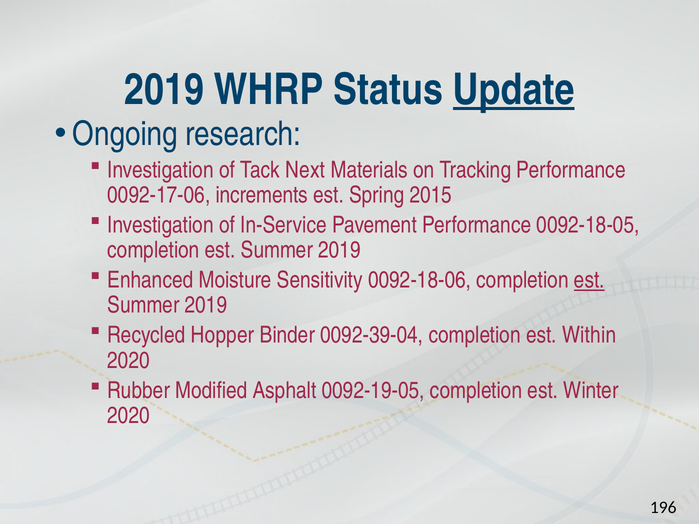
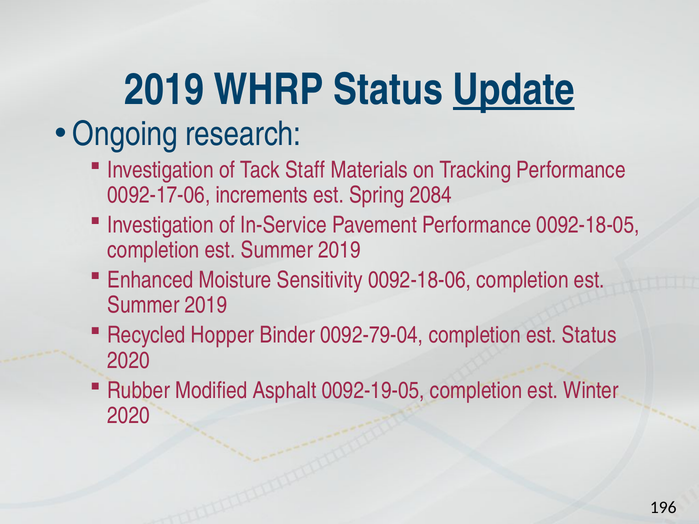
Next: Next -> Staff
2015: 2015 -> 2084
est at (589, 280) underline: present -> none
0092-39-04: 0092-39-04 -> 0092-79-04
est Within: Within -> Status
